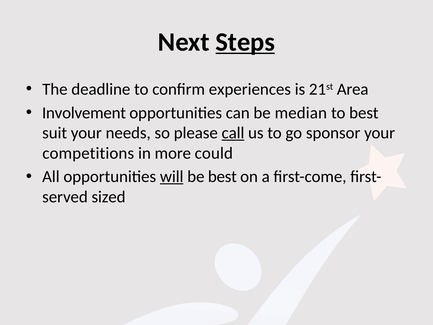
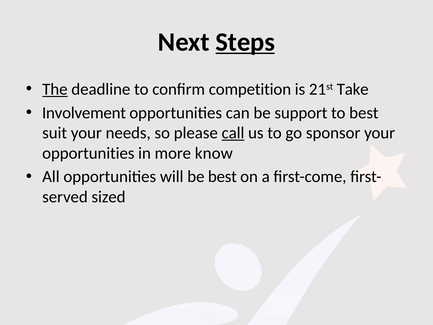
The underline: none -> present
experiences: experiences -> competition
Area: Area -> Take
median: median -> support
competitions at (88, 153): competitions -> opportunities
could: could -> know
will underline: present -> none
